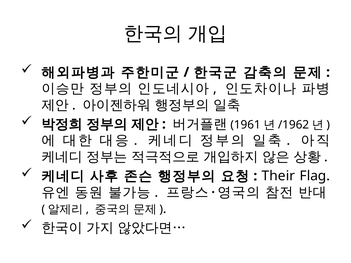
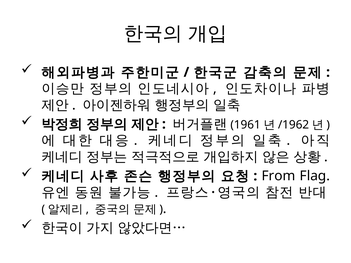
Their: Their -> From
